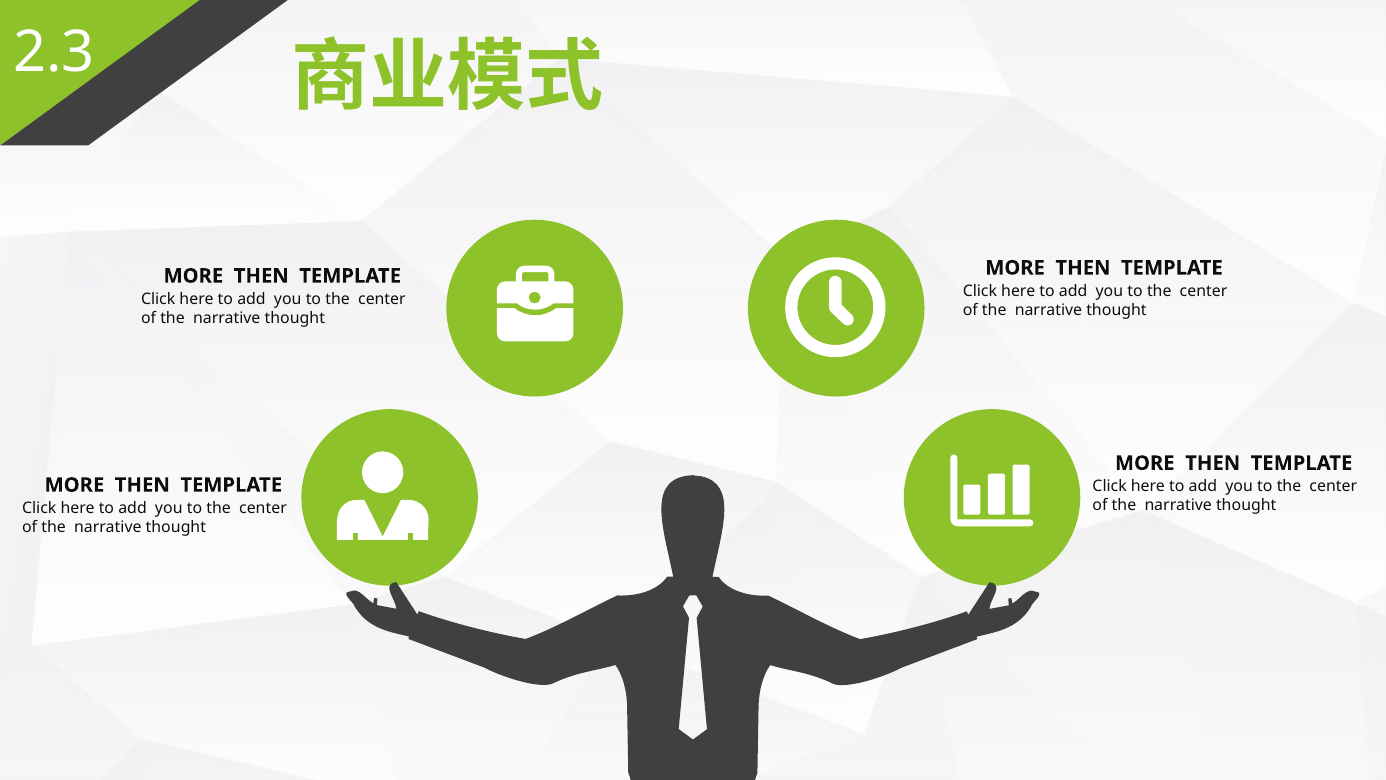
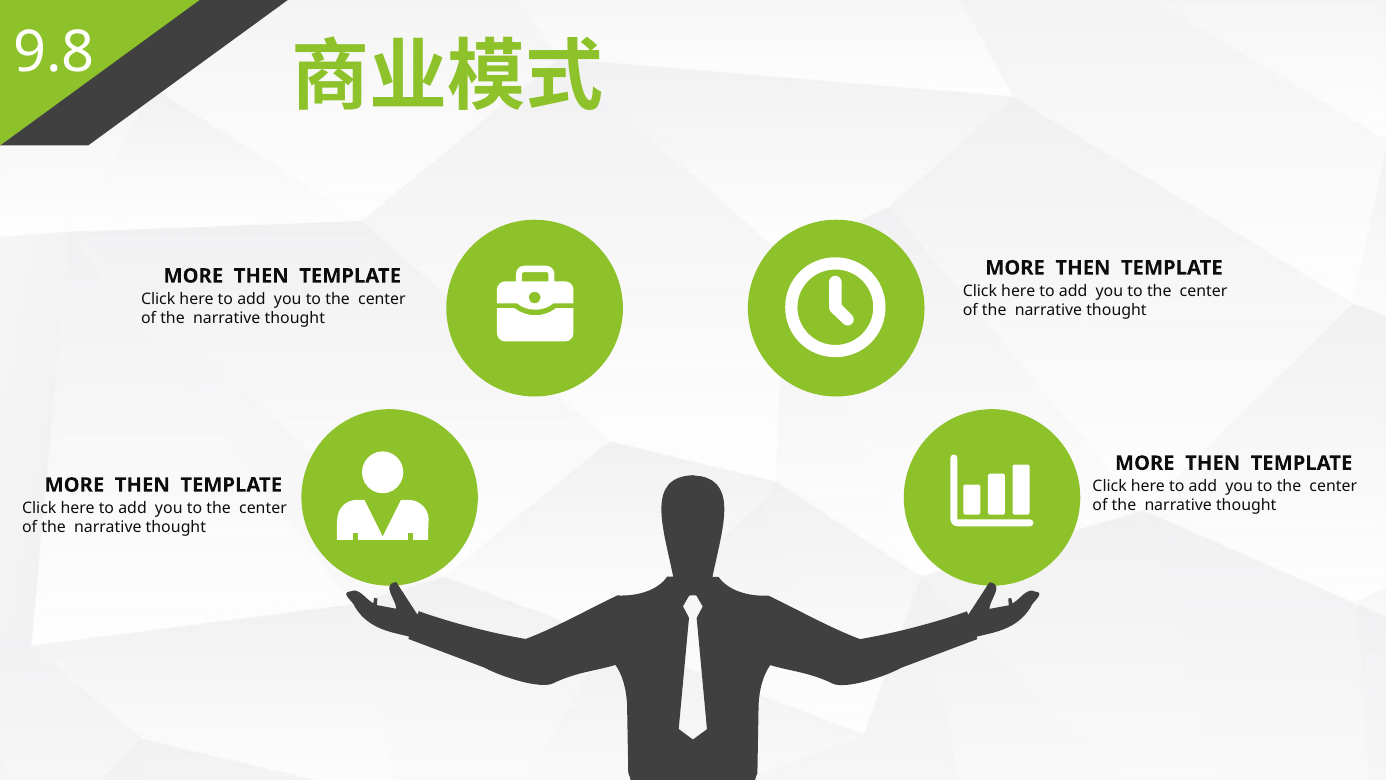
2.3: 2.3 -> 9.8
